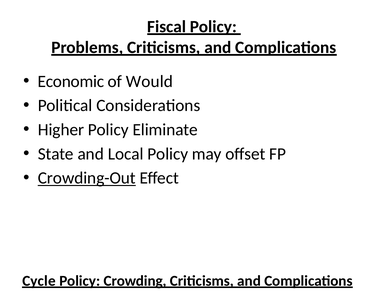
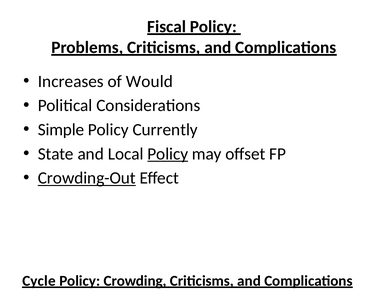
Economic: Economic -> Increases
Higher: Higher -> Simple
Eliminate: Eliminate -> Currently
Policy at (168, 154) underline: none -> present
